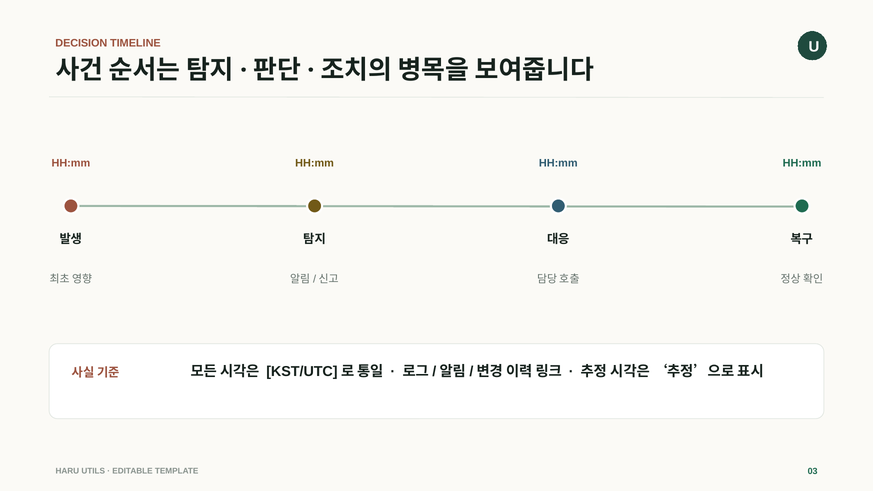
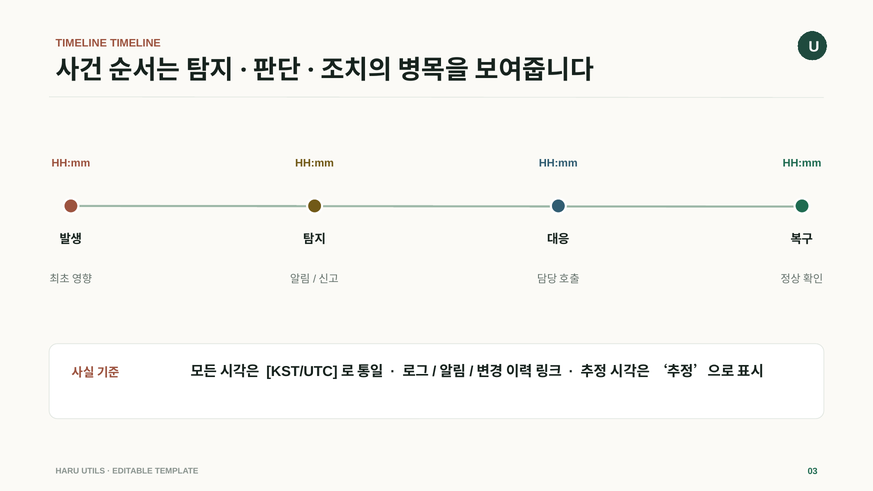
DECISION at (81, 43): DECISION -> TIMELINE
